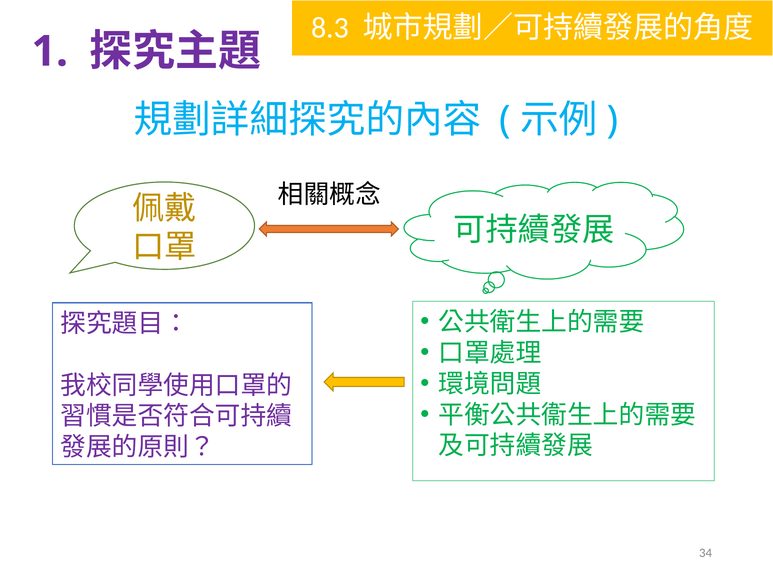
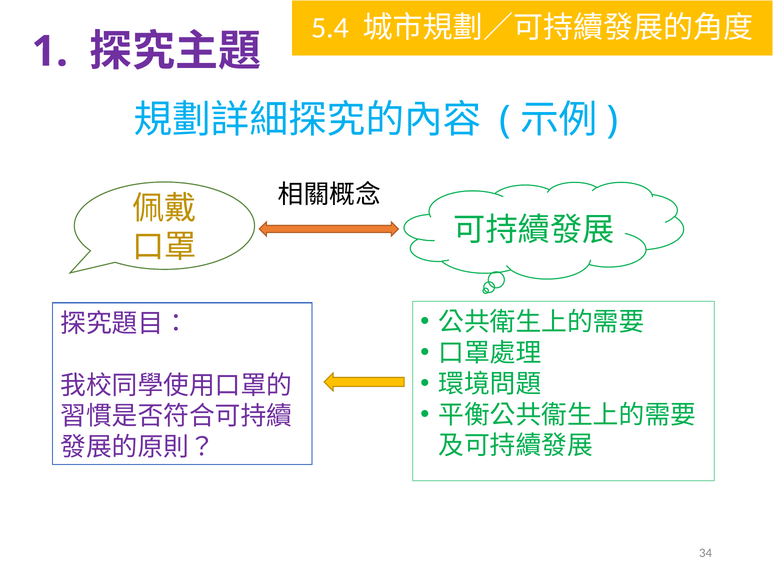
8.3: 8.3 -> 5.4
